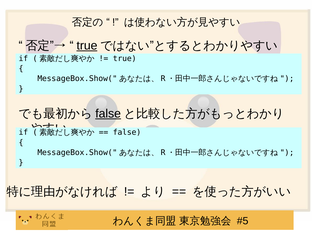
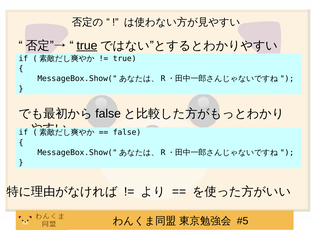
false at (108, 114) underline: present -> none
